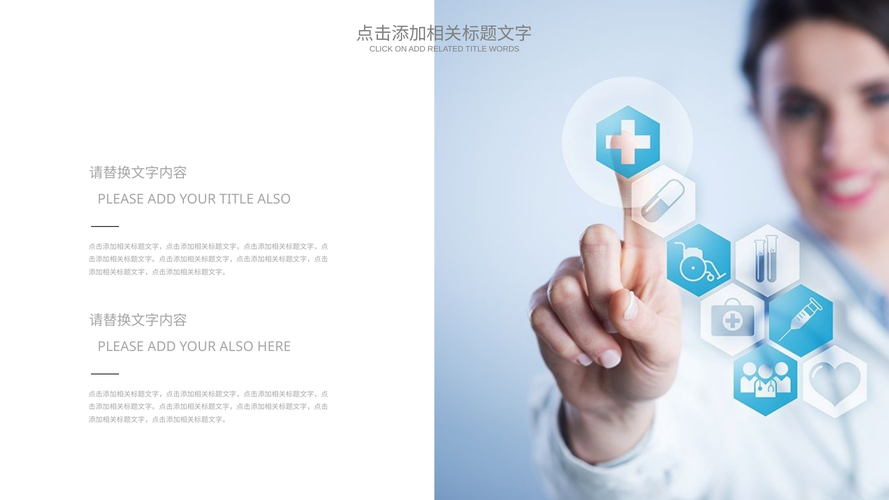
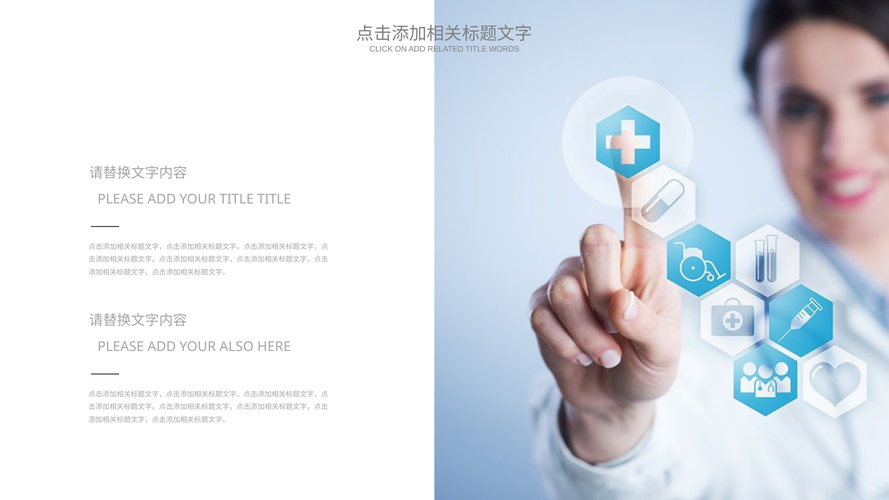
TITLE ALSO: ALSO -> TITLE
